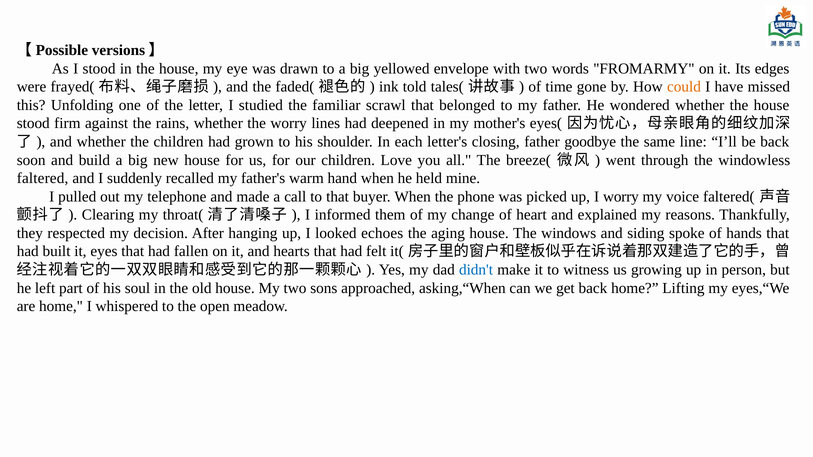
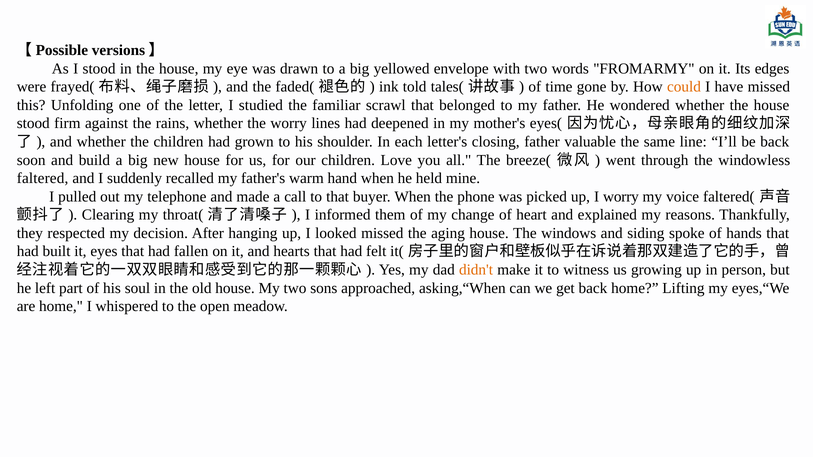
goodbye: goodbye -> valuable
looked echoes: echoes -> missed
didn't colour: blue -> orange
